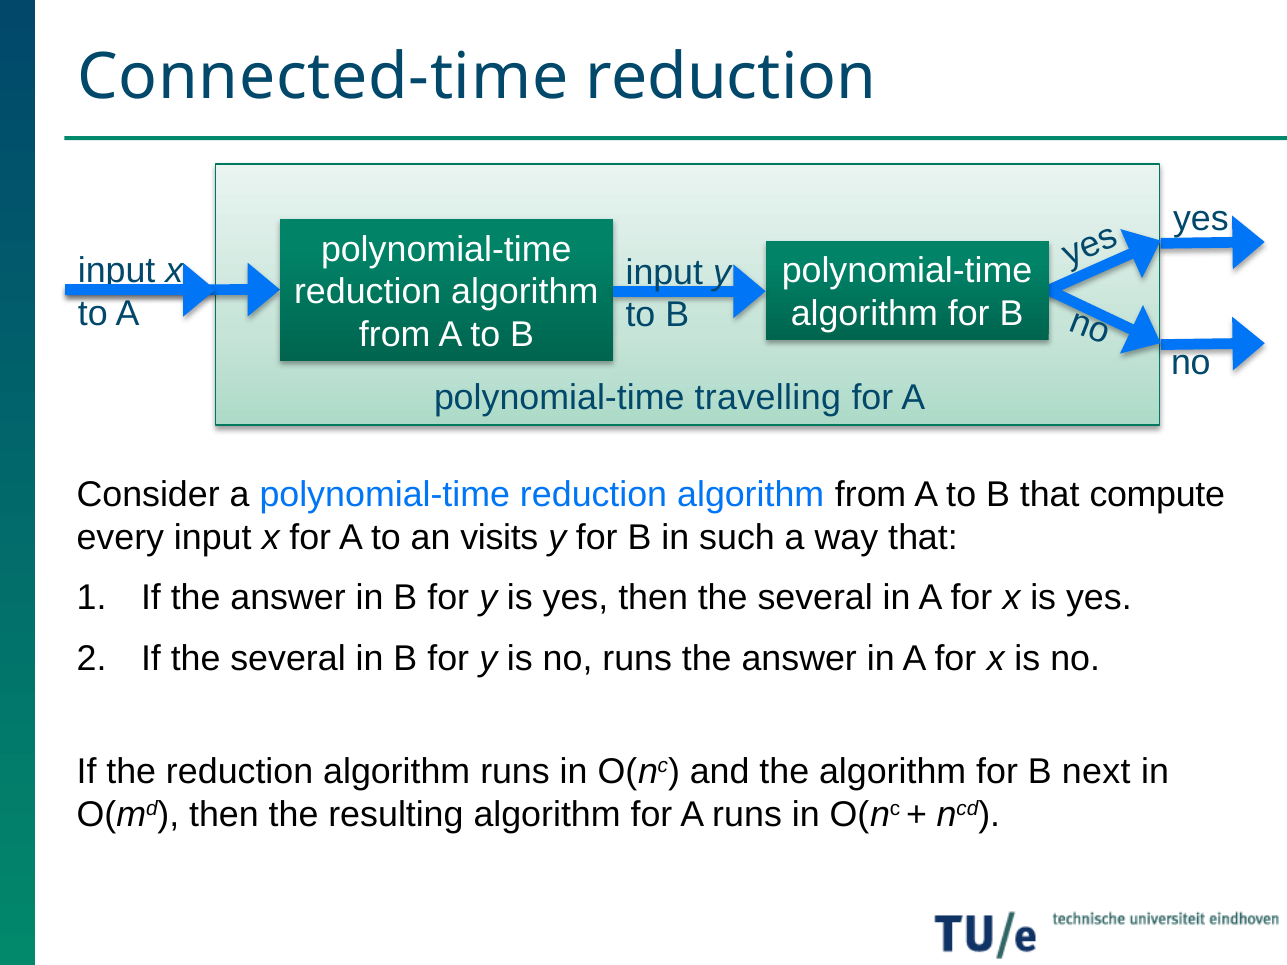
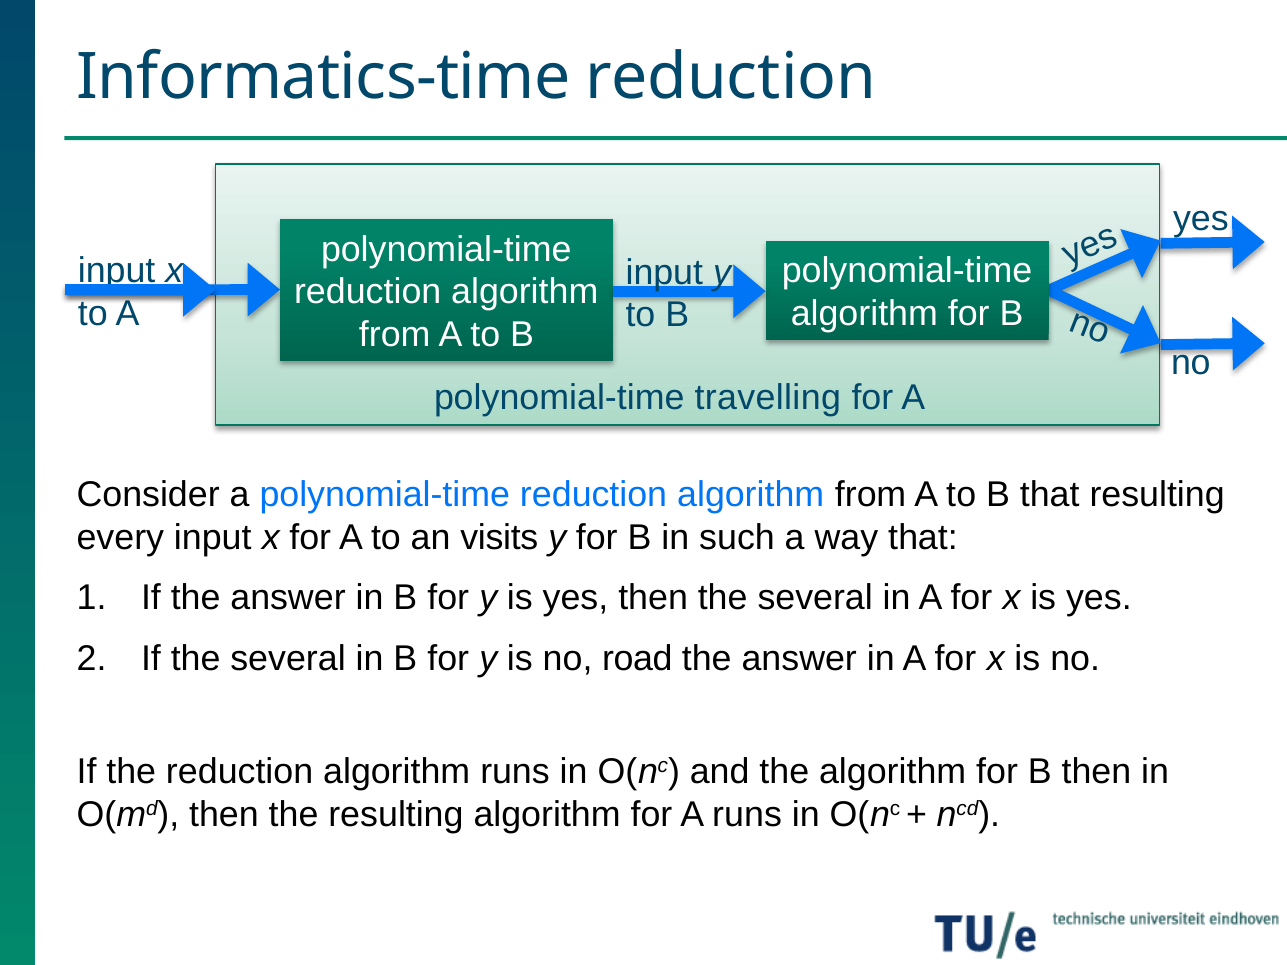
Connected-time: Connected-time -> Informatics-time
that compute: compute -> resulting
no runs: runs -> road
B next: next -> then
